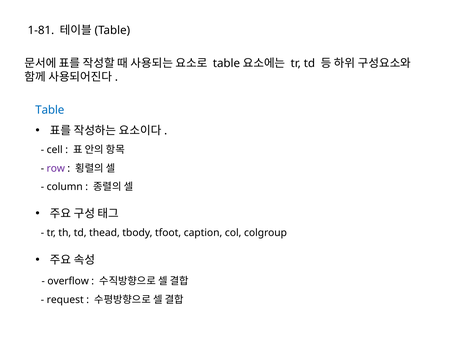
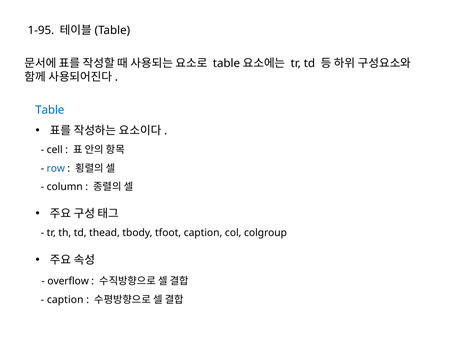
1-81: 1-81 -> 1-95
row colour: purple -> blue
request at (65, 300): request -> caption
